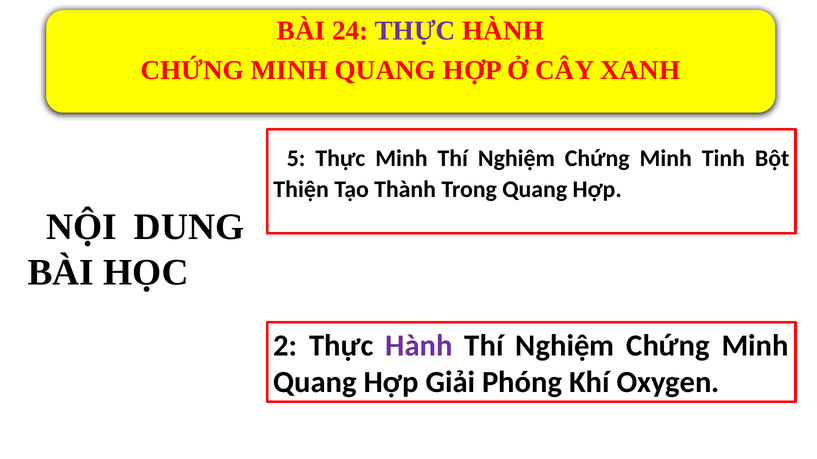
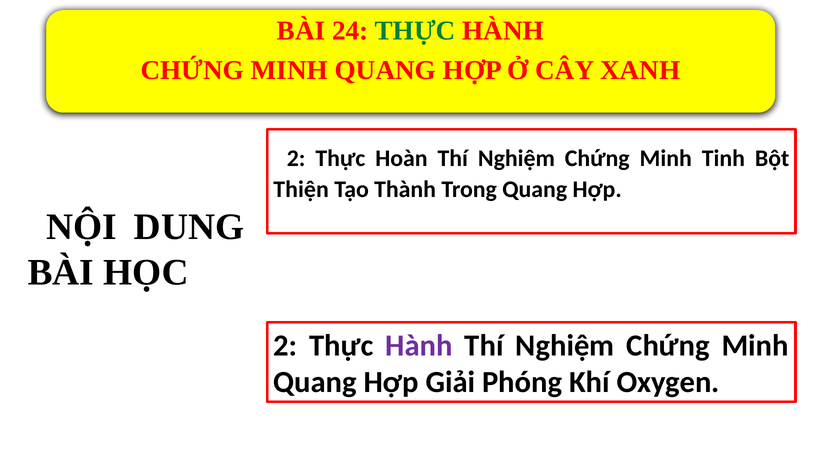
THỰC at (415, 31) colour: purple -> green
5 at (296, 159): 5 -> 2
Thực Minh: Minh -> Hoàn
